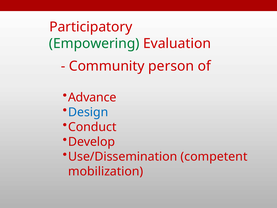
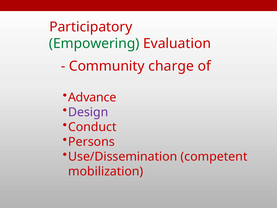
person: person -> charge
Design colour: blue -> purple
Develop: Develop -> Persons
